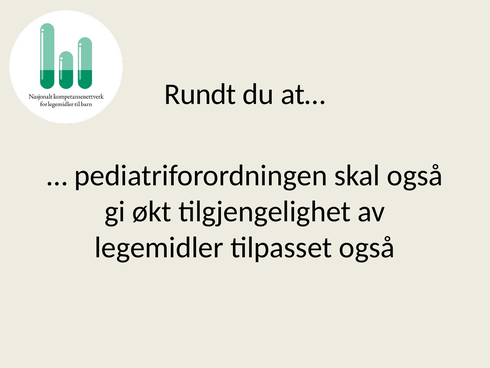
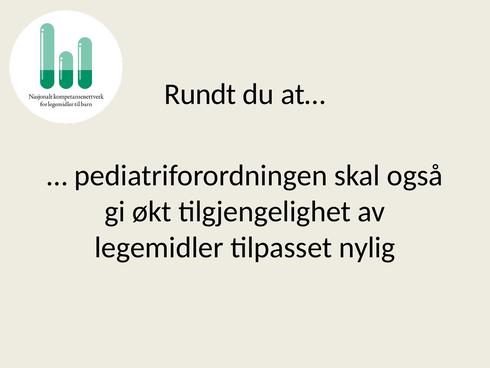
tilpasset også: også -> nylig
